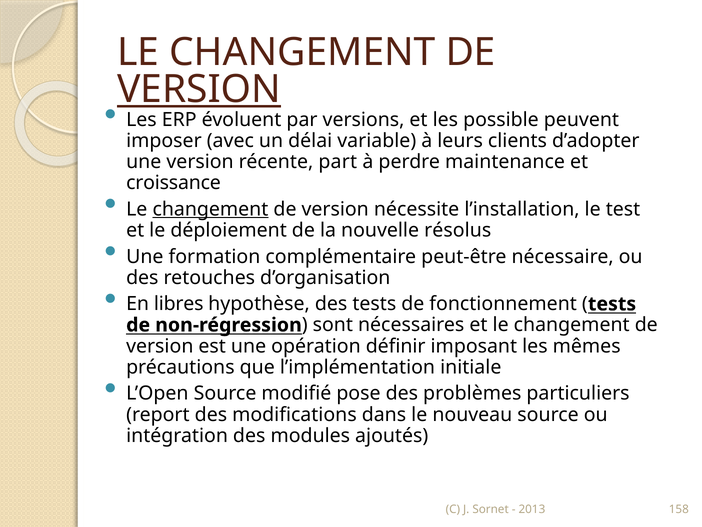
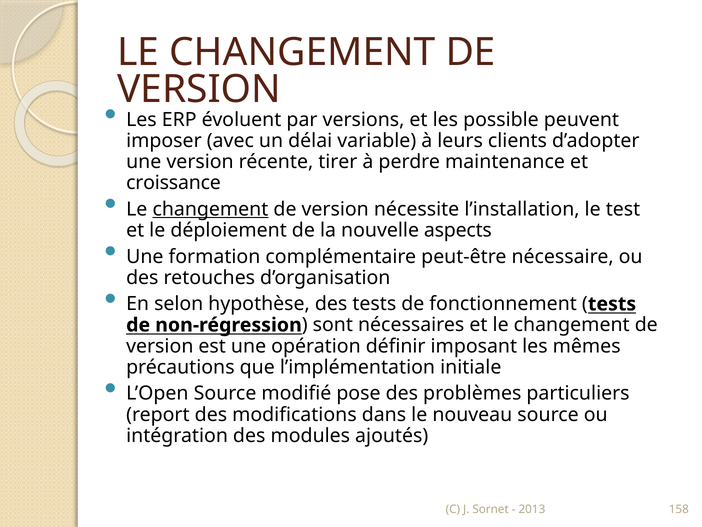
VERSION at (199, 90) underline: present -> none
part: part -> tirer
résolus: résolus -> aspects
libres: libres -> selon
